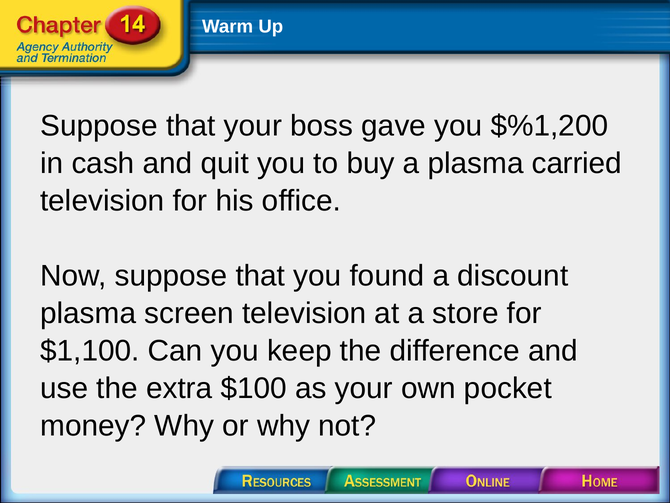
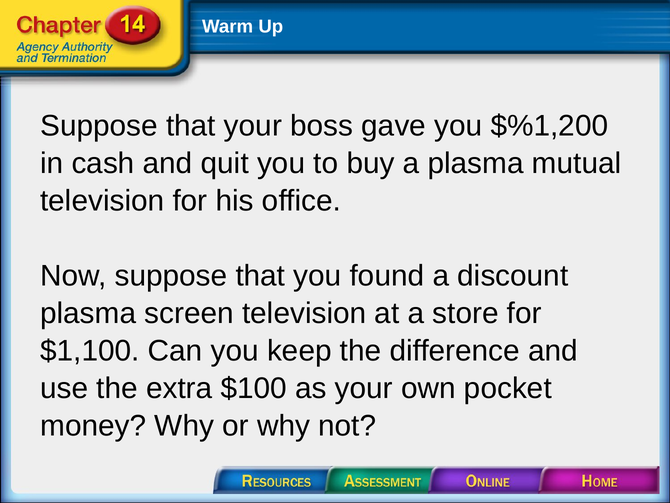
carried: carried -> mutual
